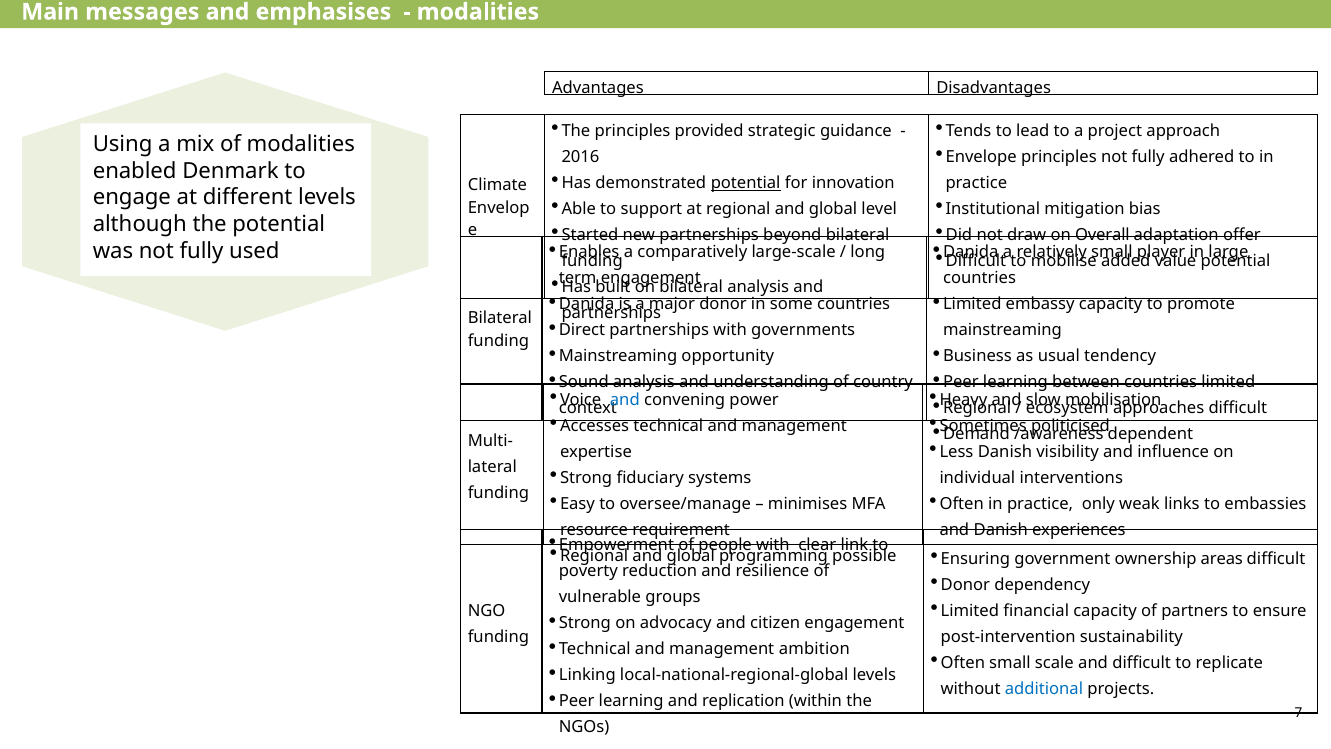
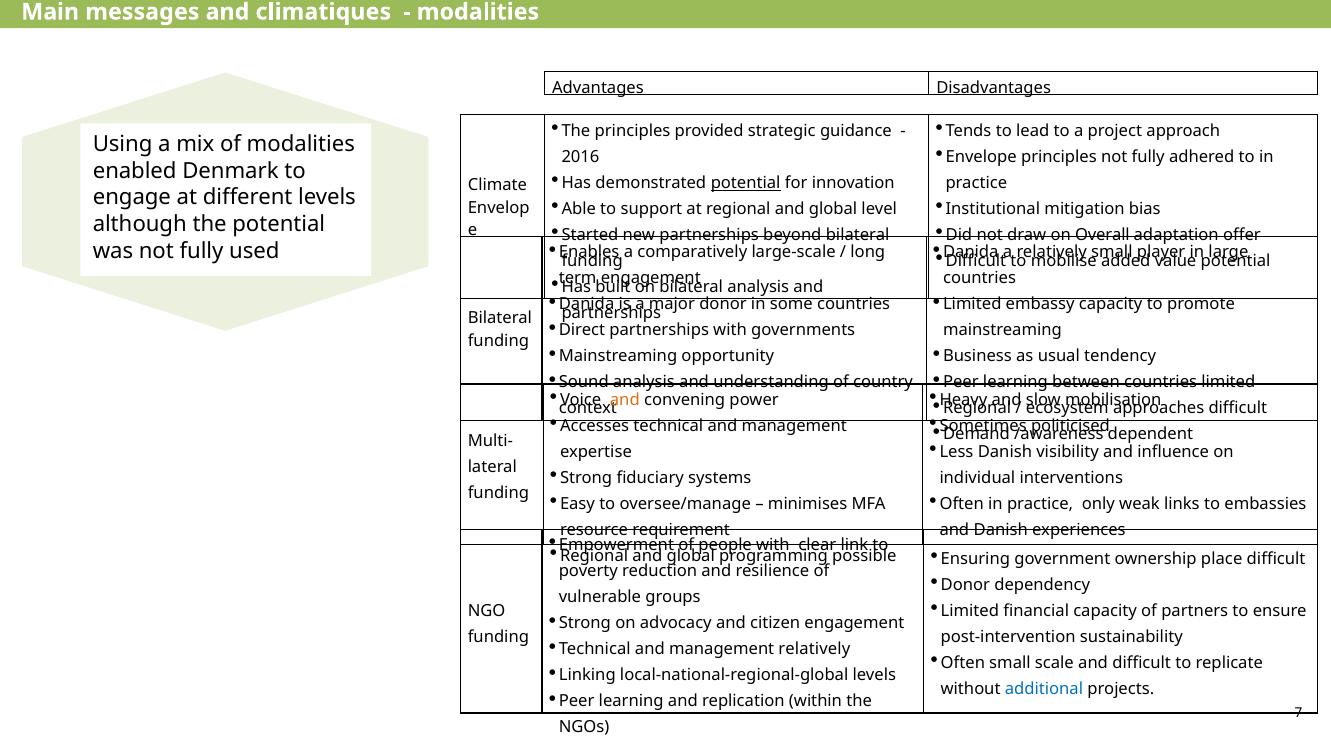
emphasises: emphasises -> climatiques
and at (625, 399) colour: blue -> orange
areas: areas -> place
management ambition: ambition -> relatively
